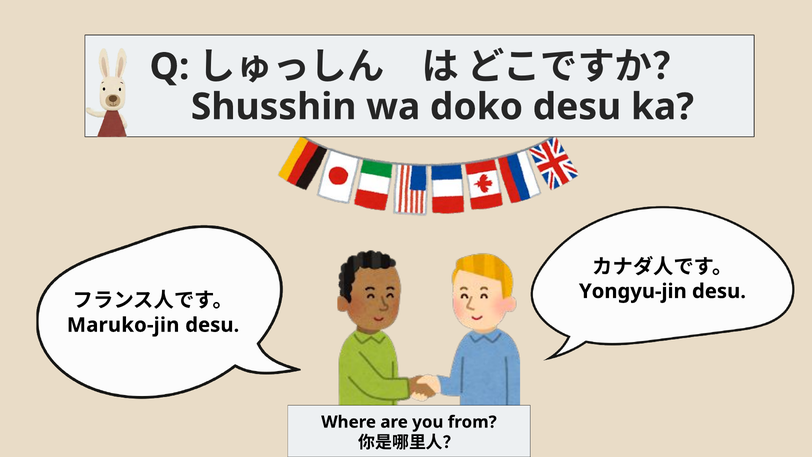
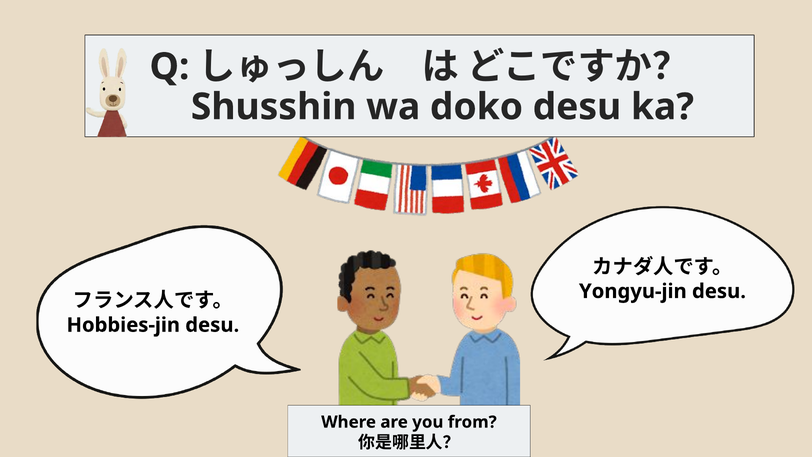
Maruko-jin: Maruko-jin -> Hobbies-jin
